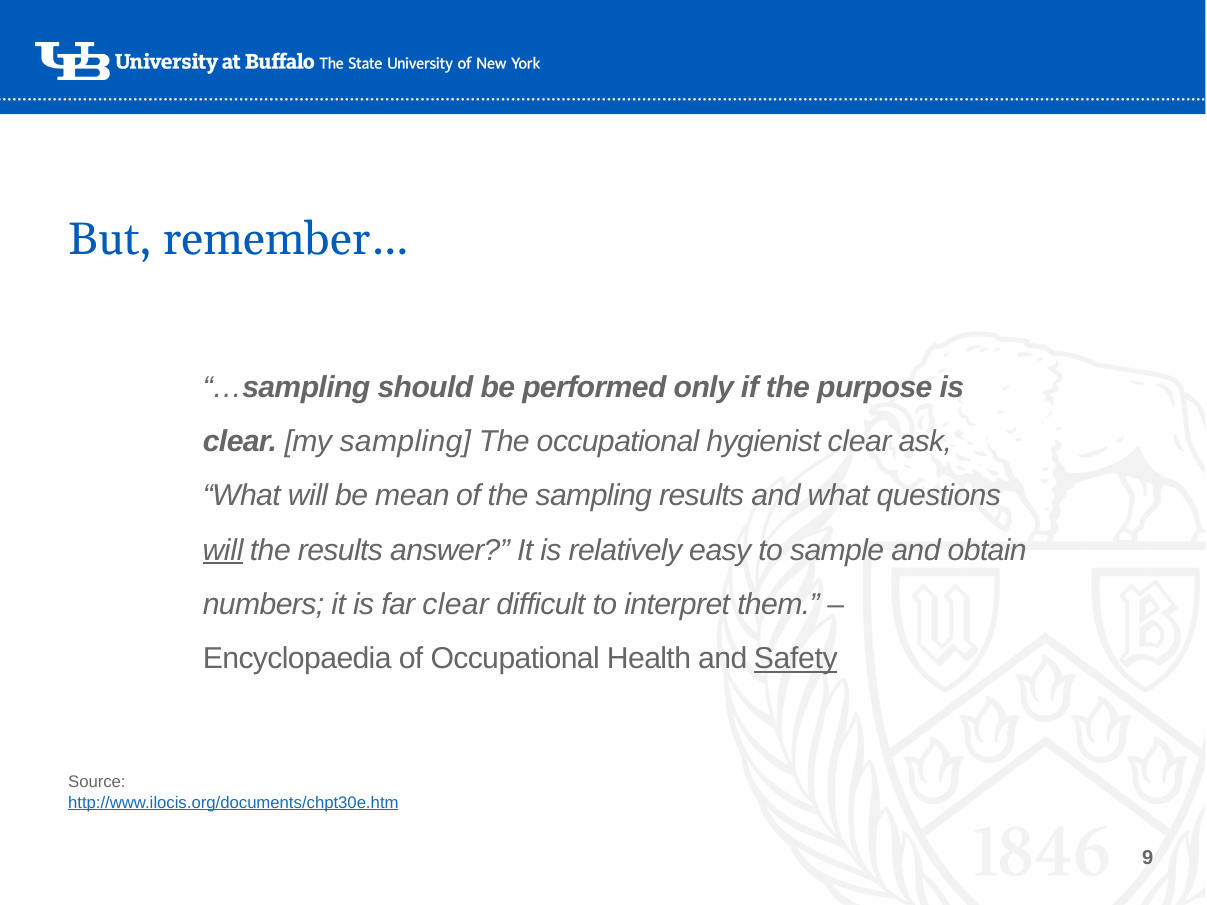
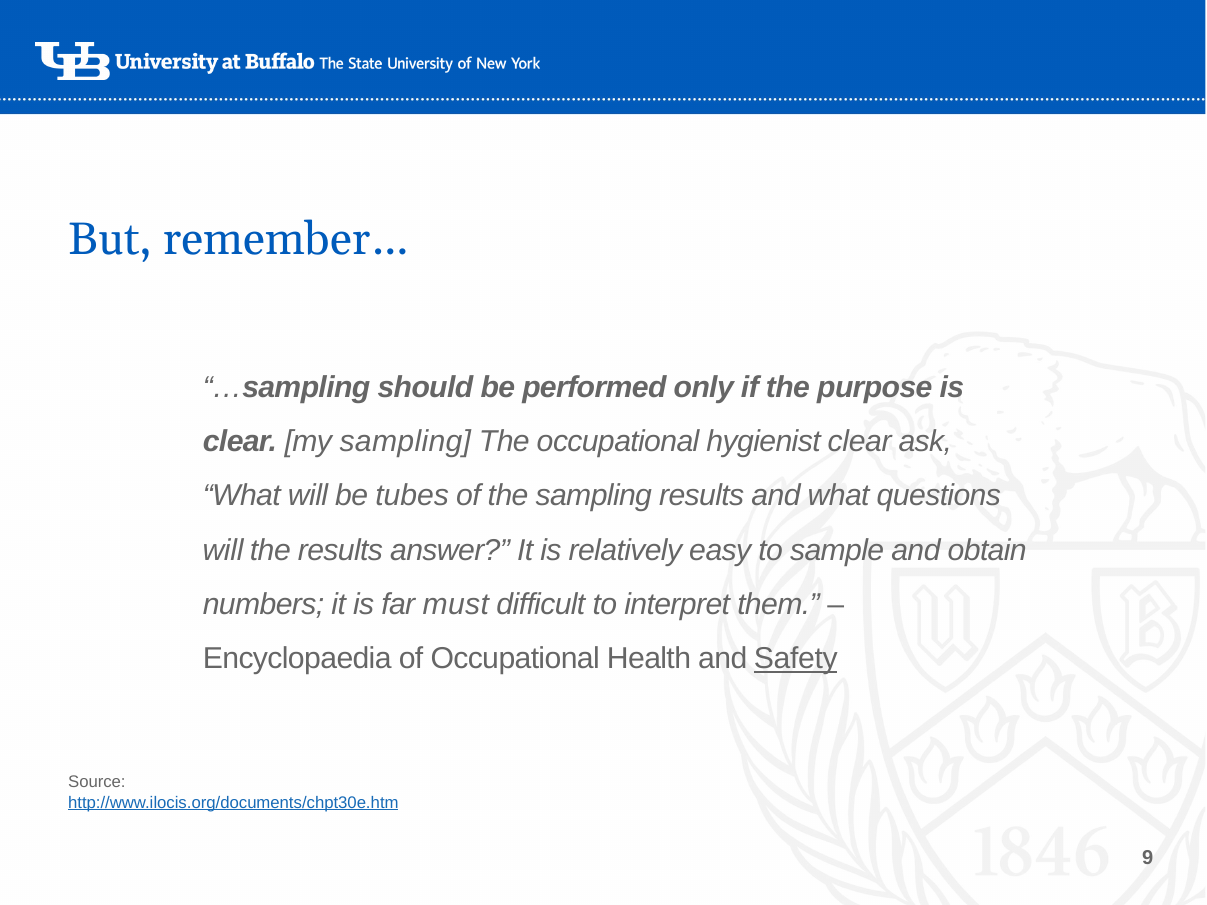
mean: mean -> tubes
will at (223, 550) underline: present -> none
far clear: clear -> must
